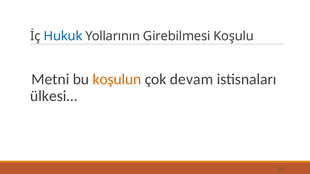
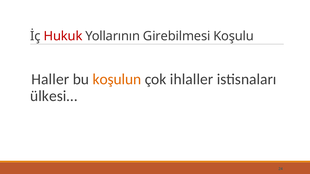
Hukuk colour: blue -> red
Metni: Metni -> Haller
devam: devam -> ihlaller
